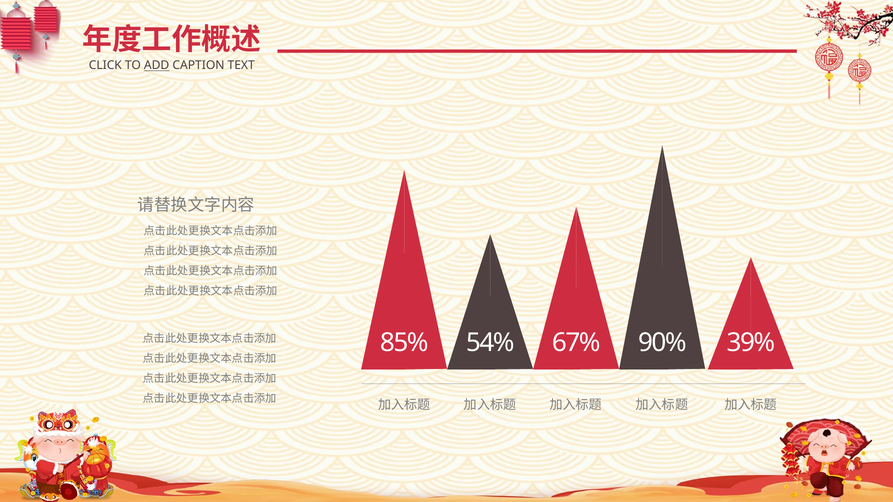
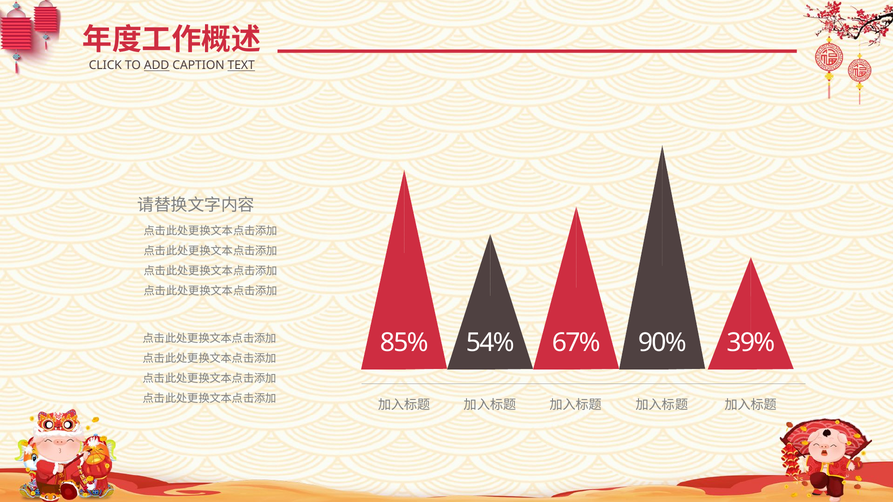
TEXT underline: none -> present
